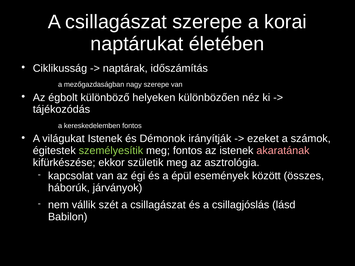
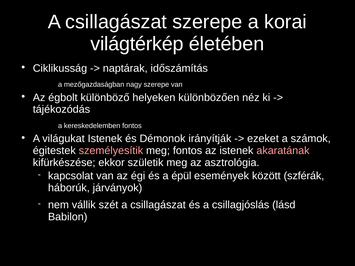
naptárukat: naptárukat -> világtérkép
személyesítik colour: light green -> pink
összes: összes -> szférák
